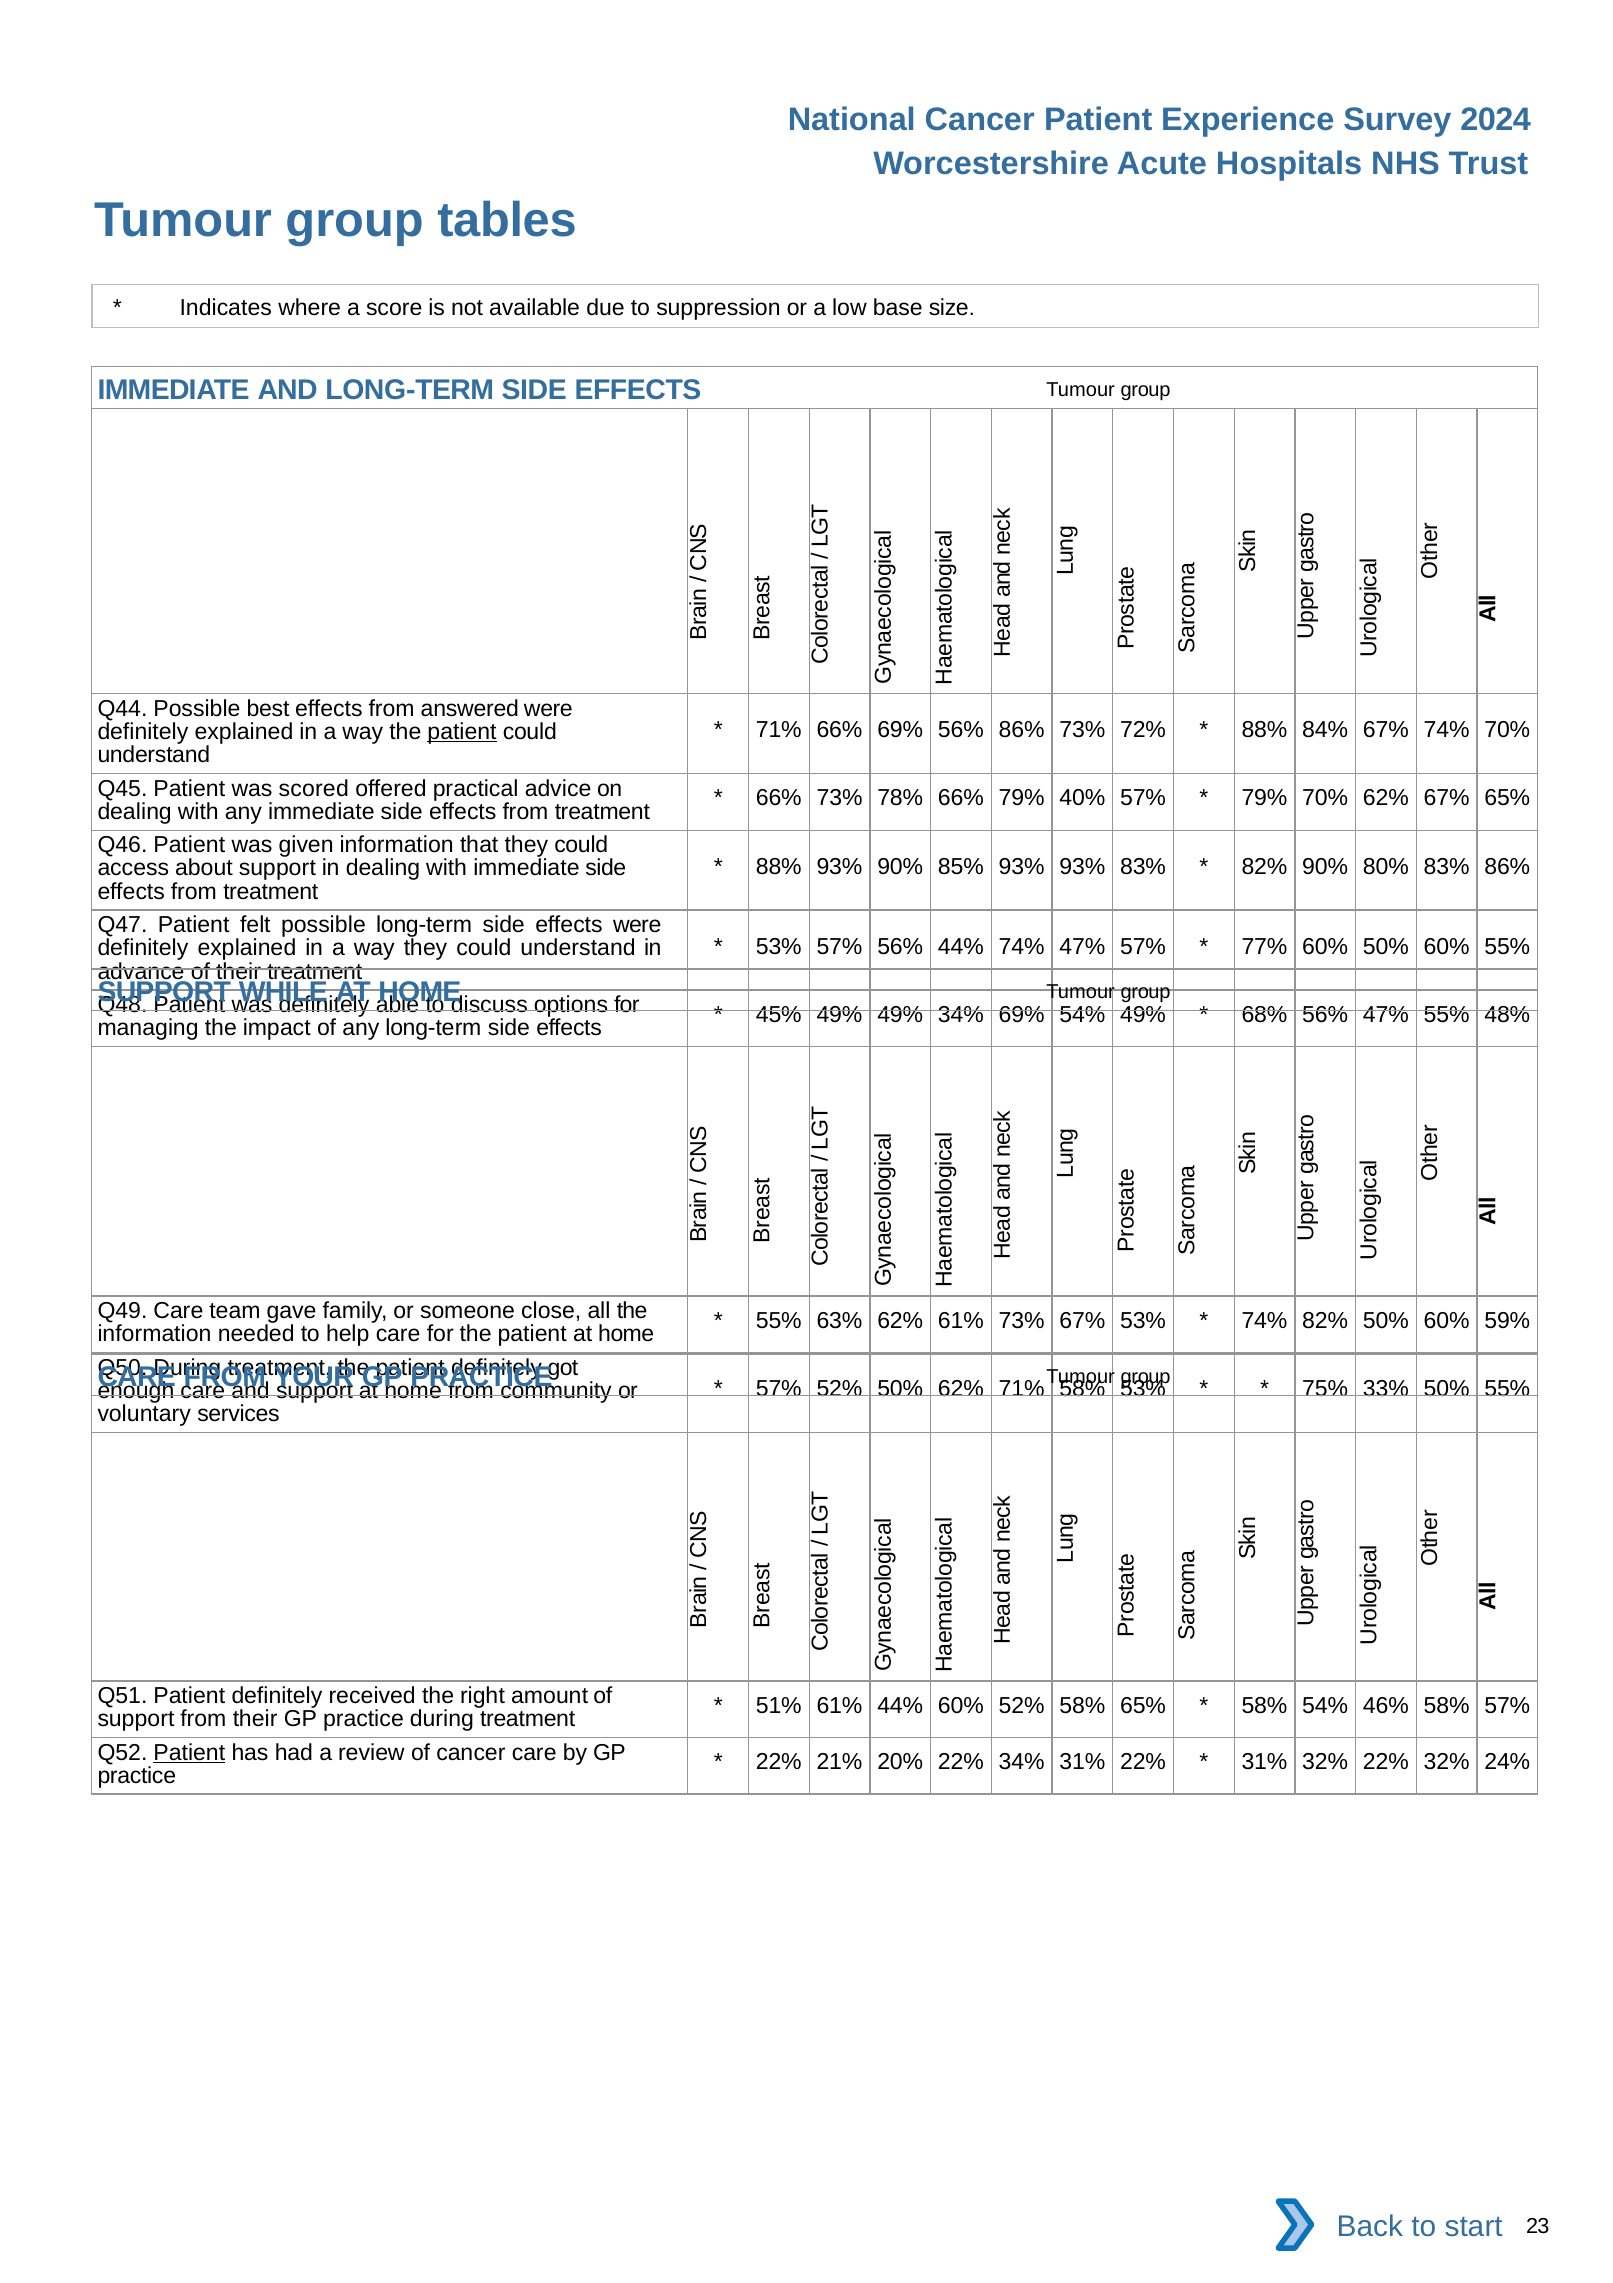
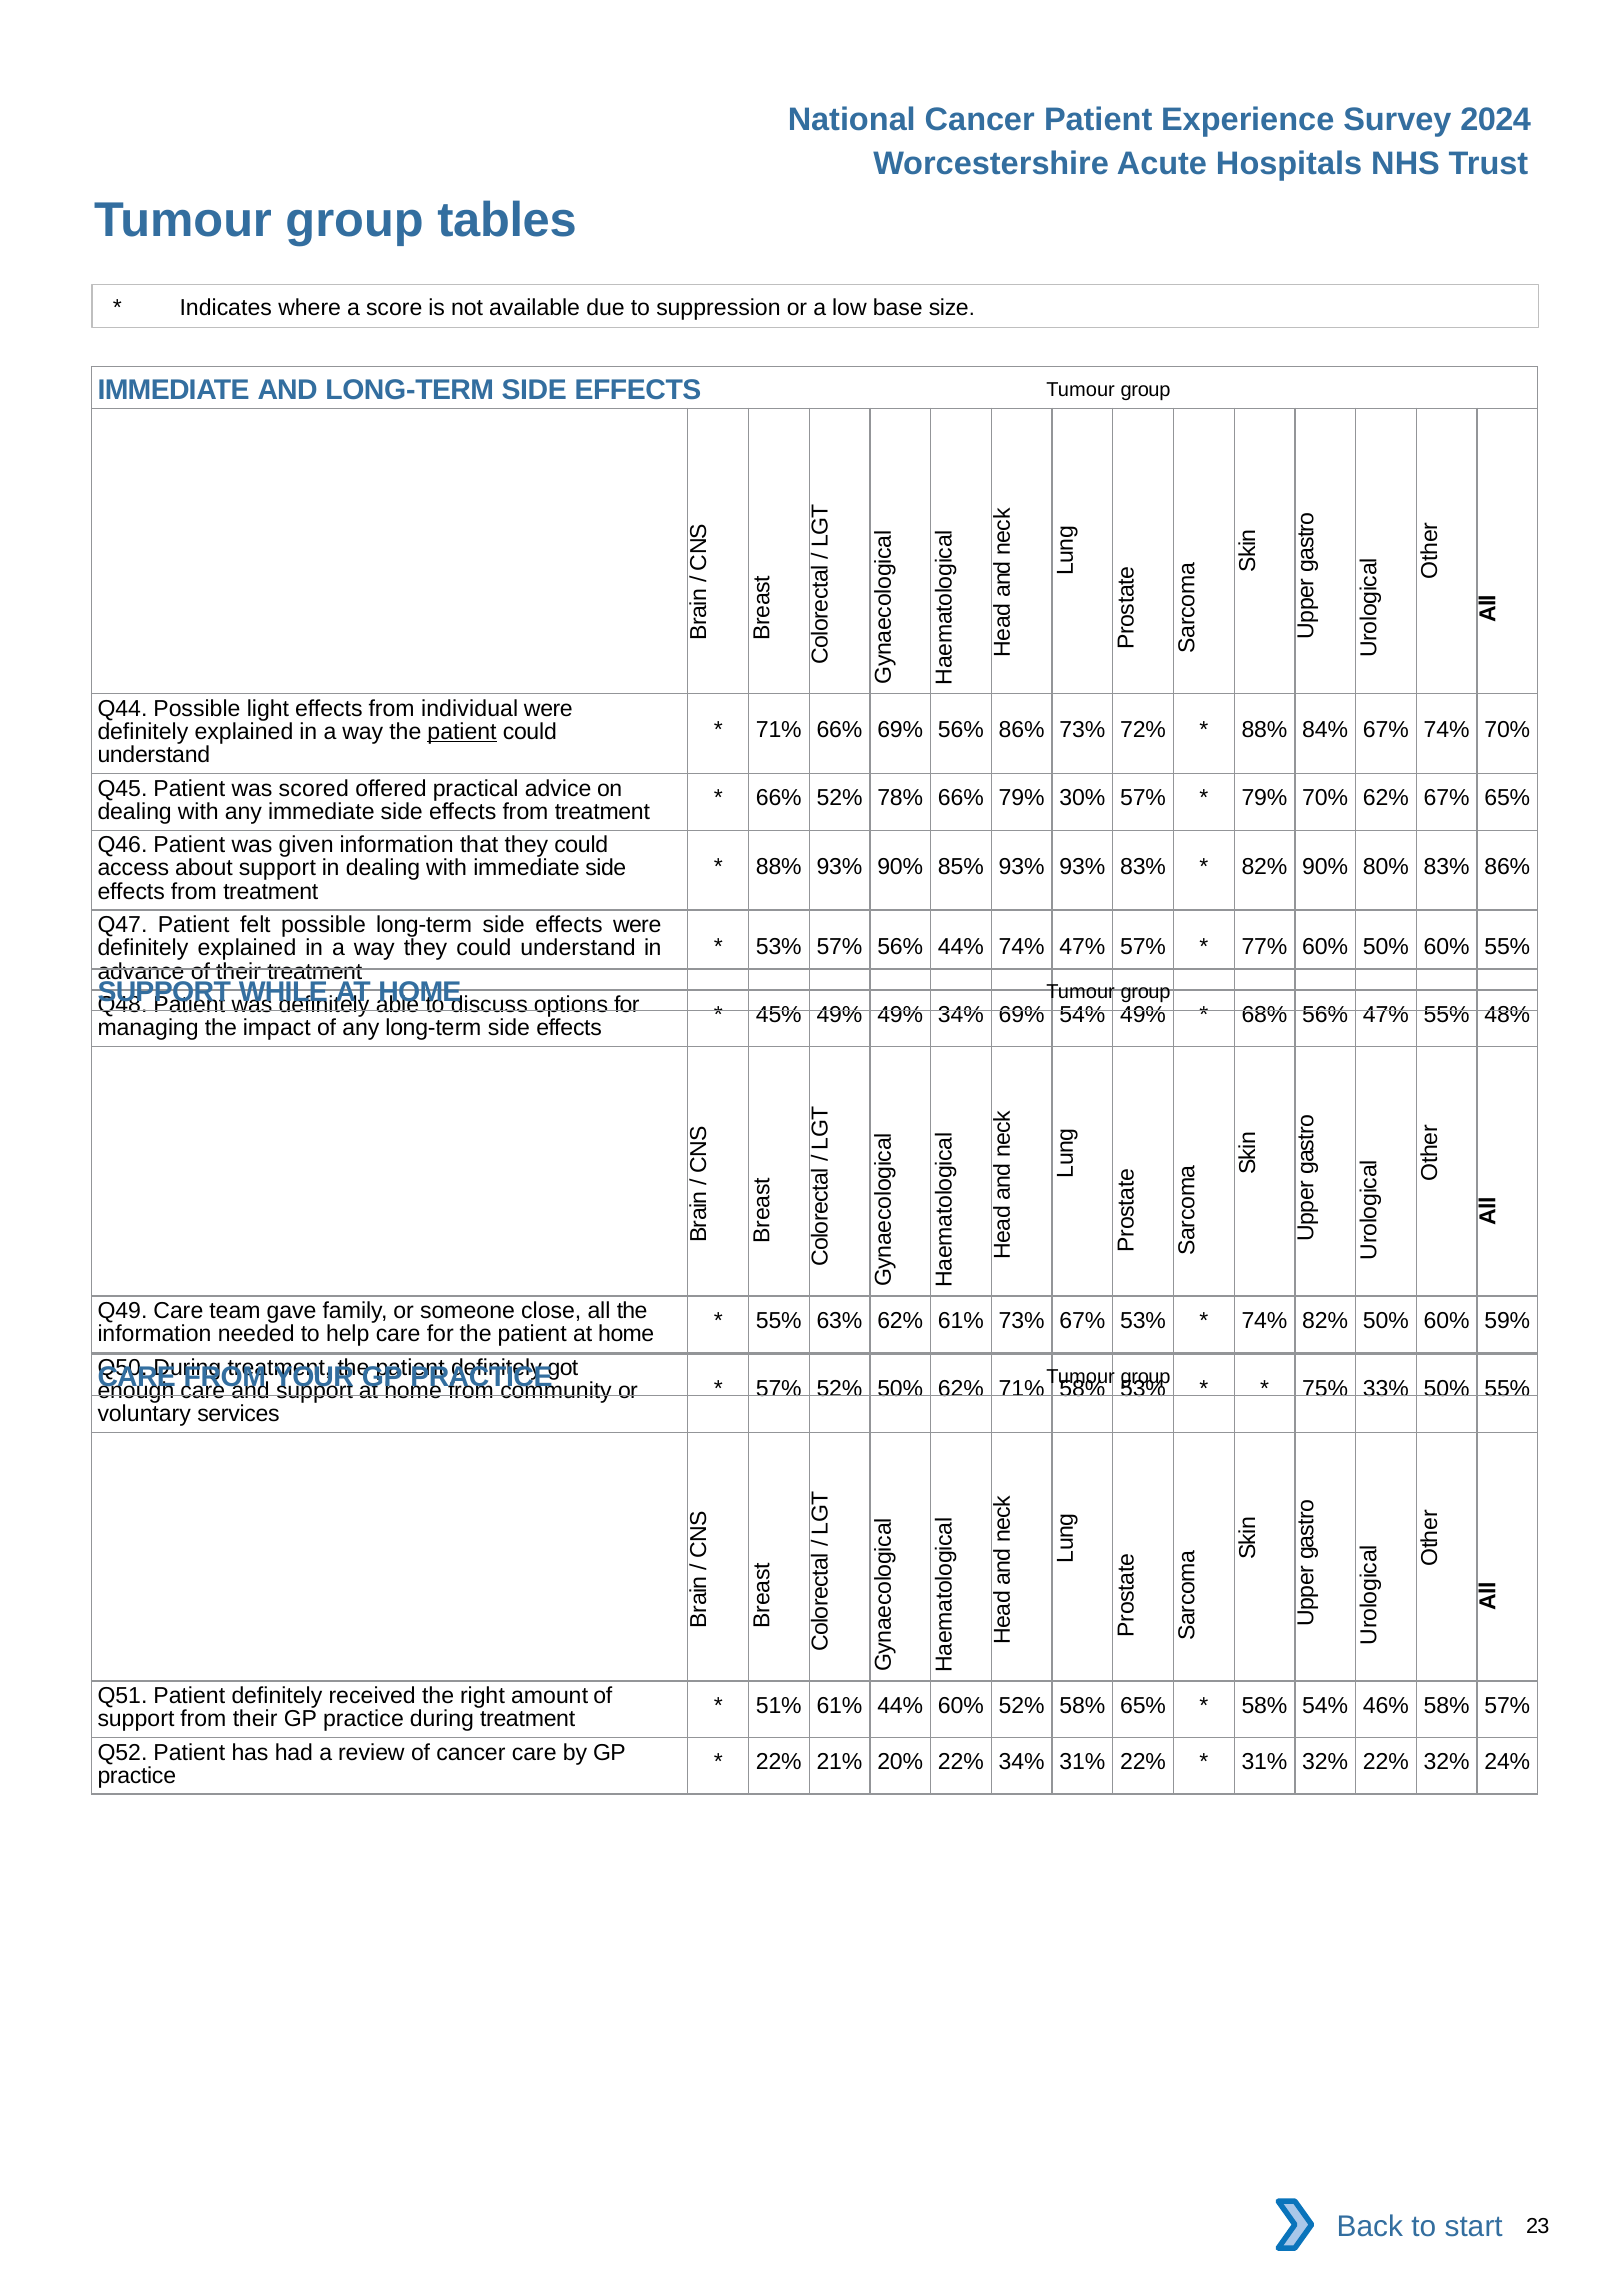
best: best -> light
answered: answered -> individual
66% 73%: 73% -> 52%
40%: 40% -> 30%
Patient at (189, 1752) underline: present -> none
